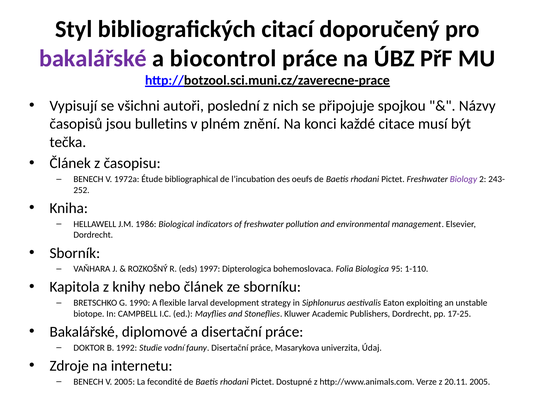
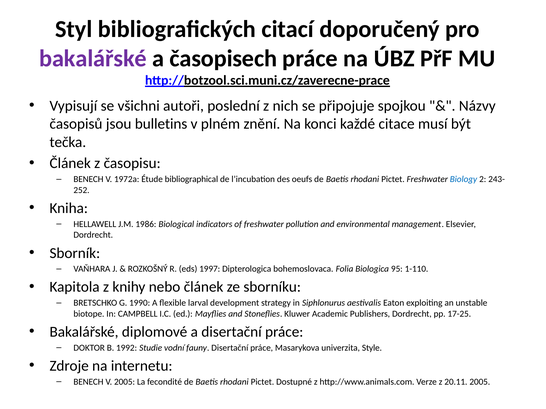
biocontrol: biocontrol -> časopisech
Biology colour: purple -> blue
Údaj: Údaj -> Style
